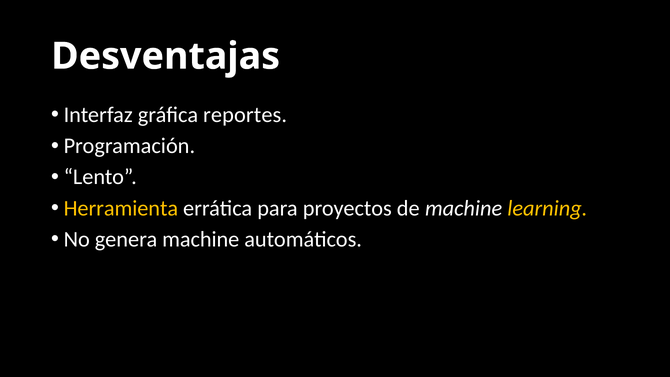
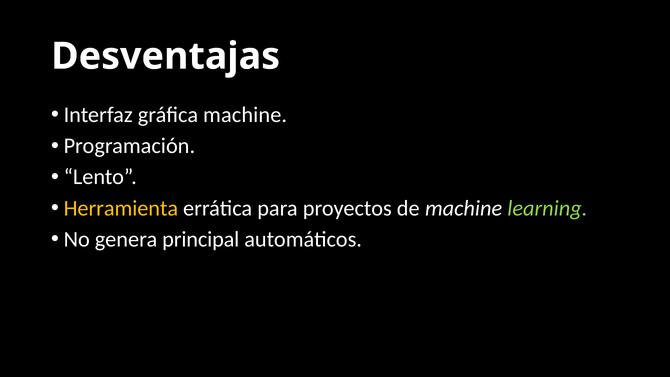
gráfica reportes: reportes -> machine
learning colour: yellow -> light green
genera machine: machine -> principal
